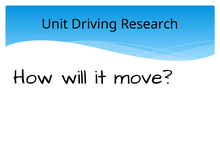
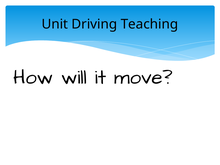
Research: Research -> Teaching
